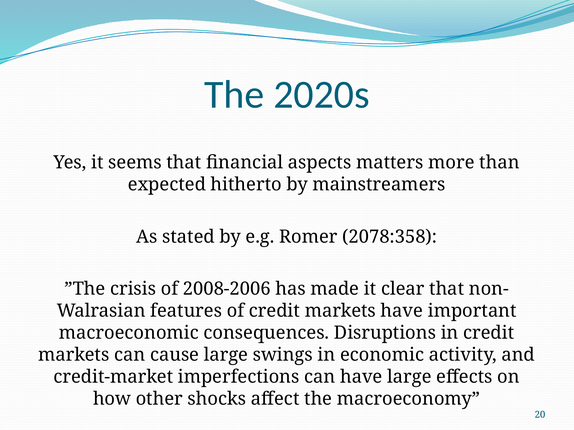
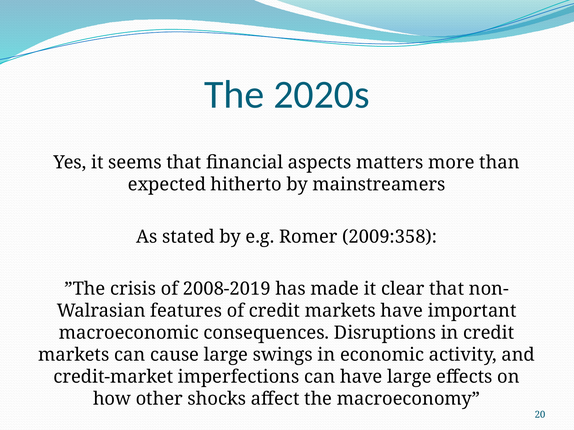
2078:358: 2078:358 -> 2009:358
2008-2006: 2008-2006 -> 2008-2019
